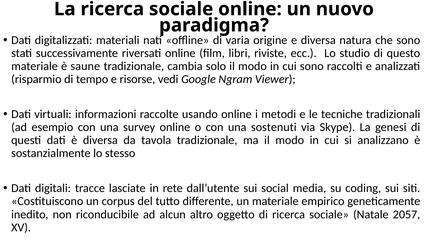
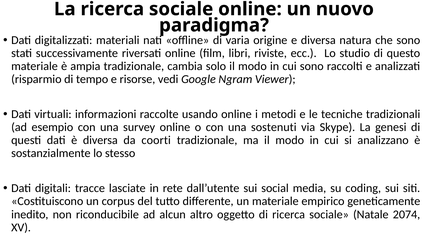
saune: saune -> ampia
tavola: tavola -> coorti
2057: 2057 -> 2074
